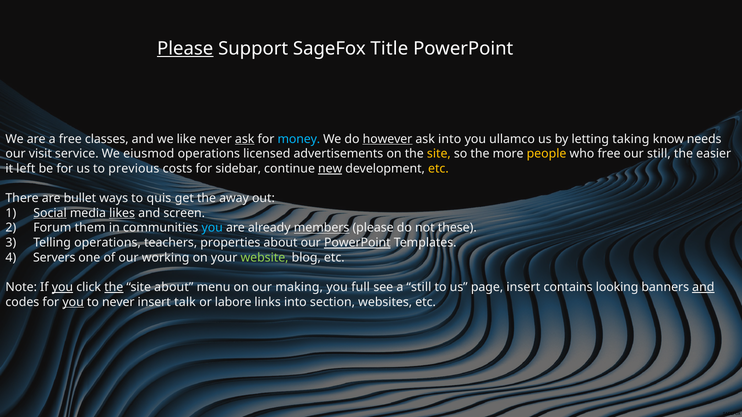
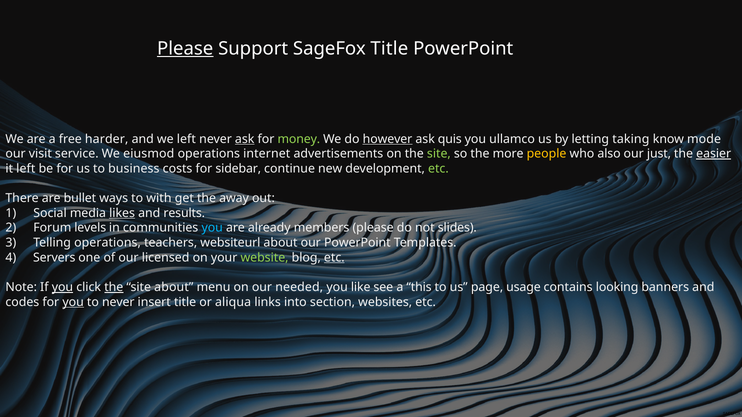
classes: classes -> harder
we like: like -> left
money colour: light blue -> light green
ask into: into -> quis
needs: needs -> mode
licensed: licensed -> internet
site at (439, 154) colour: yellow -> light green
who free: free -> also
our still: still -> just
easier underline: none -> present
previous: previous -> business
new underline: present -> none
etc at (438, 169) colour: yellow -> light green
quis: quis -> with
Social underline: present -> none
screen: screen -> results
them: them -> levels
members underline: present -> none
these: these -> slides
properties: properties -> websiteurl
PowerPoint at (357, 243) underline: present -> none
working: working -> licensed
etc at (334, 258) underline: none -> present
making: making -> needed
full: full -> like
a still: still -> this
page insert: insert -> usage
and at (703, 287) underline: present -> none
insert talk: talk -> title
labore: labore -> aliqua
